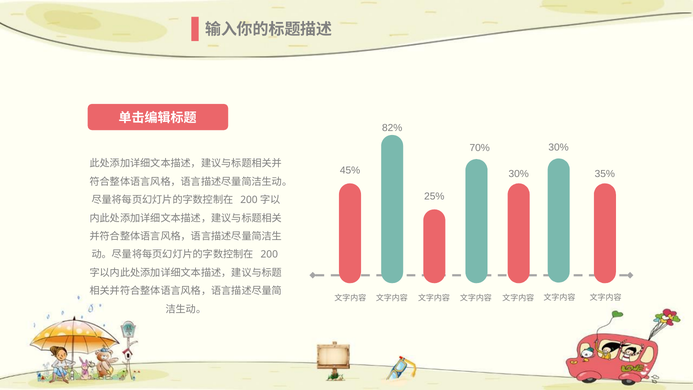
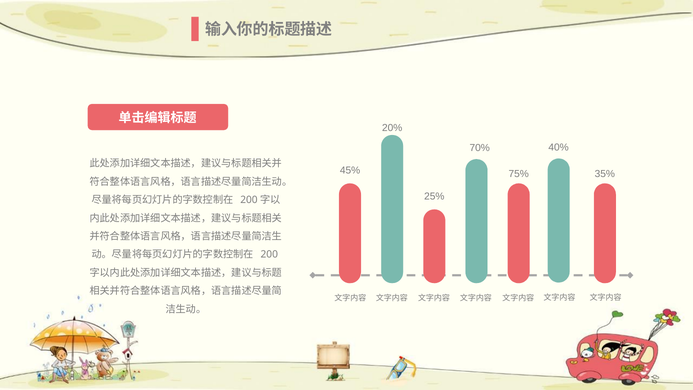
82%: 82% -> 20%
30% at (559, 147): 30% -> 40%
30% at (519, 174): 30% -> 75%
